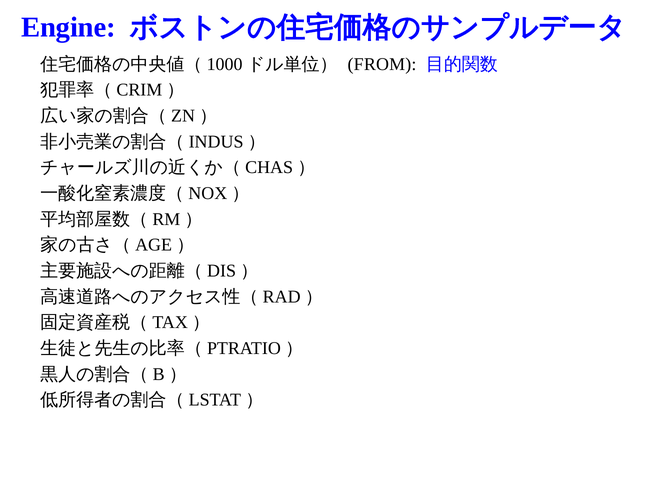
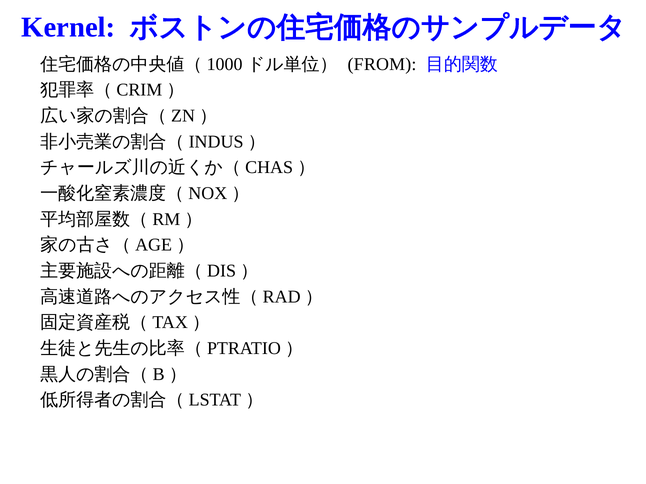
Engine: Engine -> Kernel
